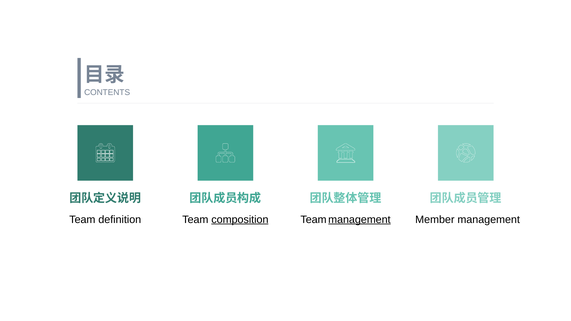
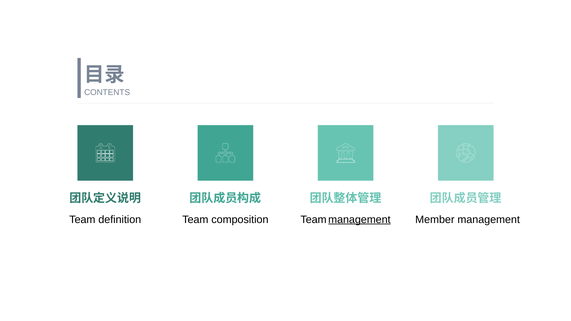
composition underline: present -> none
